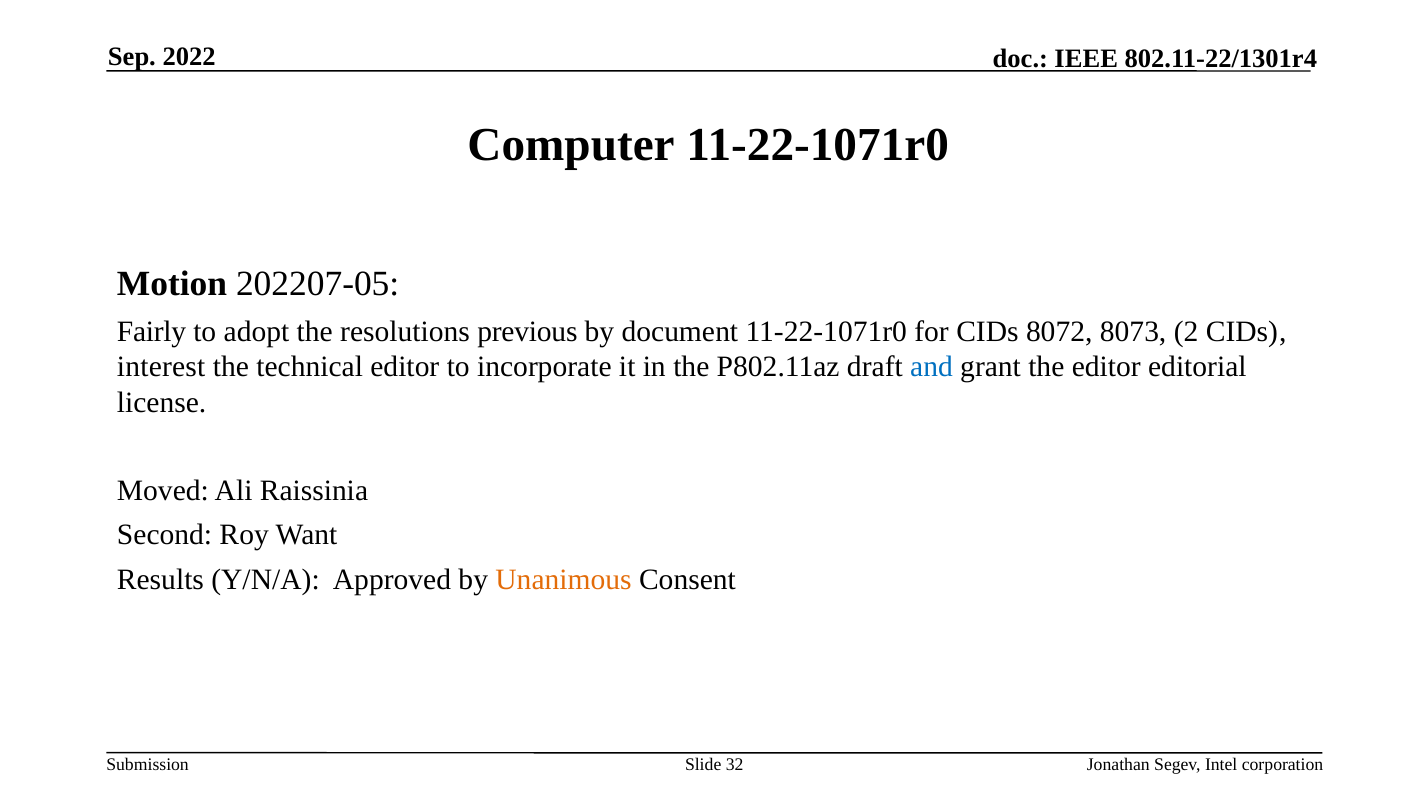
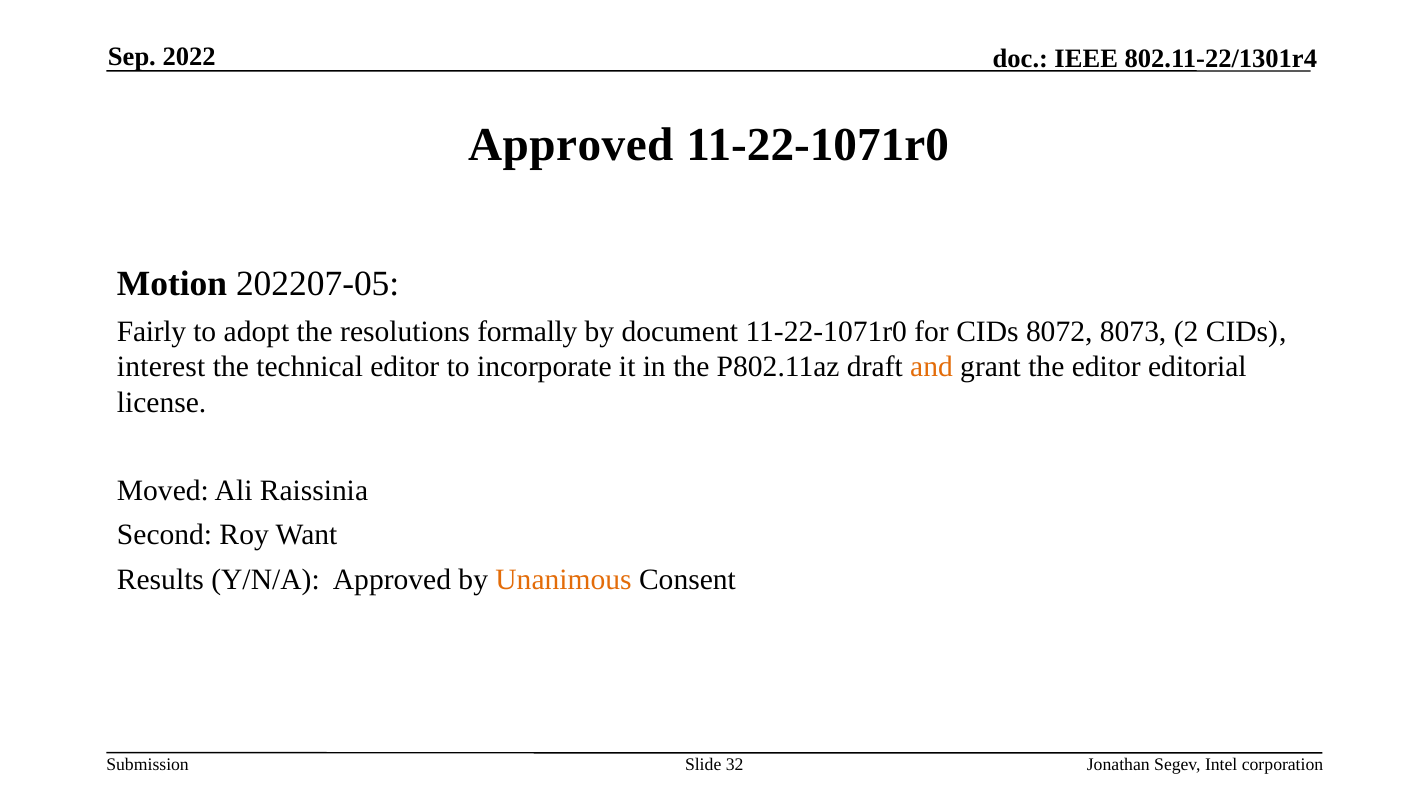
Computer at (571, 145): Computer -> Approved
previous: previous -> formally
and colour: blue -> orange
